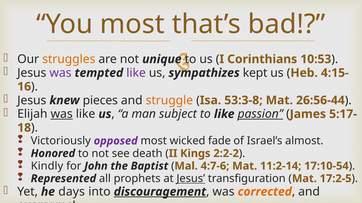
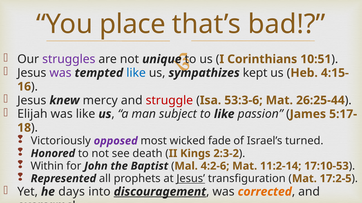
You most: most -> place
struggles colour: orange -> purple
10:53: 10:53 -> 10:51
like at (136, 73) colour: purple -> blue
pieces: pieces -> mercy
struggle colour: orange -> red
53:3-8: 53:3-8 -> 53:3-6
26:56-44: 26:56-44 -> 26:25-44
was at (62, 114) underline: present -> none
passion underline: present -> none
almost: almost -> turned
2:2-2: 2:2-2 -> 2:3-2
Kindly: Kindly -> Within
4:7-6: 4:7-6 -> 4:2-6
17:10-54: 17:10-54 -> 17:10-53
